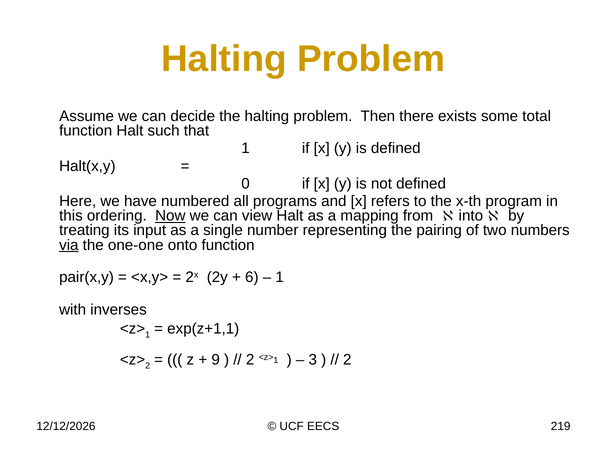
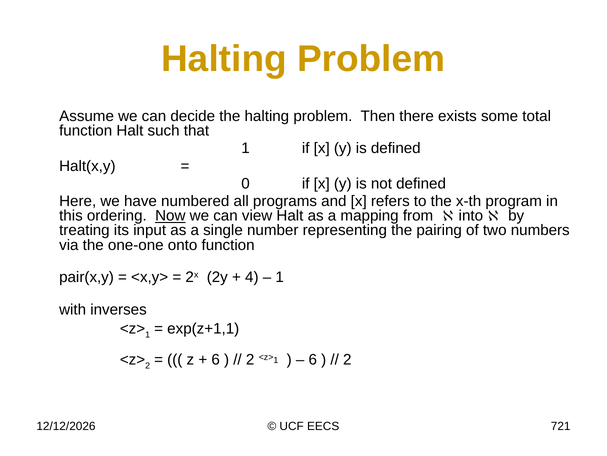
via underline: present -> none
6: 6 -> 4
9 at (216, 359): 9 -> 6
3 at (313, 359): 3 -> 6
219: 219 -> 721
